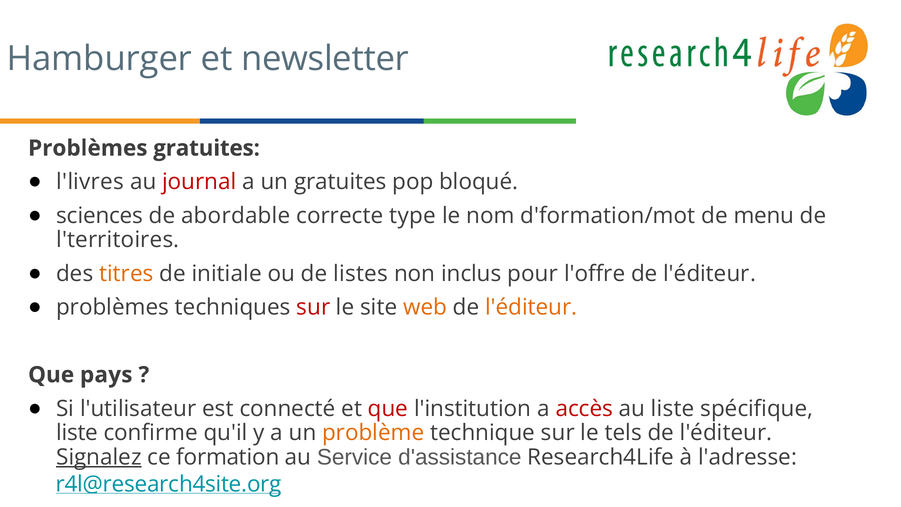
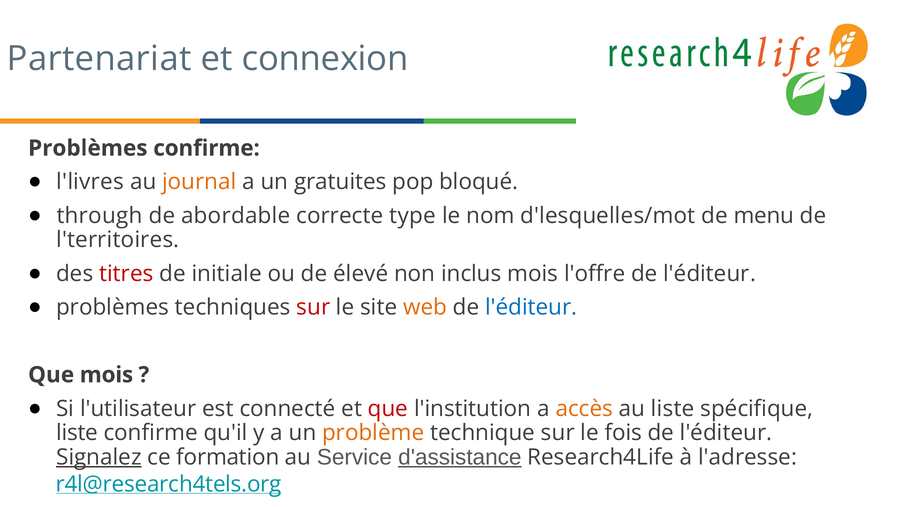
Hamburger: Hamburger -> Partenariat
newsletter: newsletter -> connexion
Problèmes gratuites: gratuites -> confirme
journal colour: red -> orange
sciences: sciences -> through
d'formation/mot: d'formation/mot -> d'lesquelles/mot
titres colour: orange -> red
listes: listes -> élevé
inclus pour: pour -> mois
l'éditeur at (531, 307) colour: orange -> blue
Que pays: pays -> mois
accès colour: red -> orange
tels: tels -> fois
d'assistance underline: none -> present
r4l@research4site.org: r4l@research4site.org -> r4l@research4tels.org
